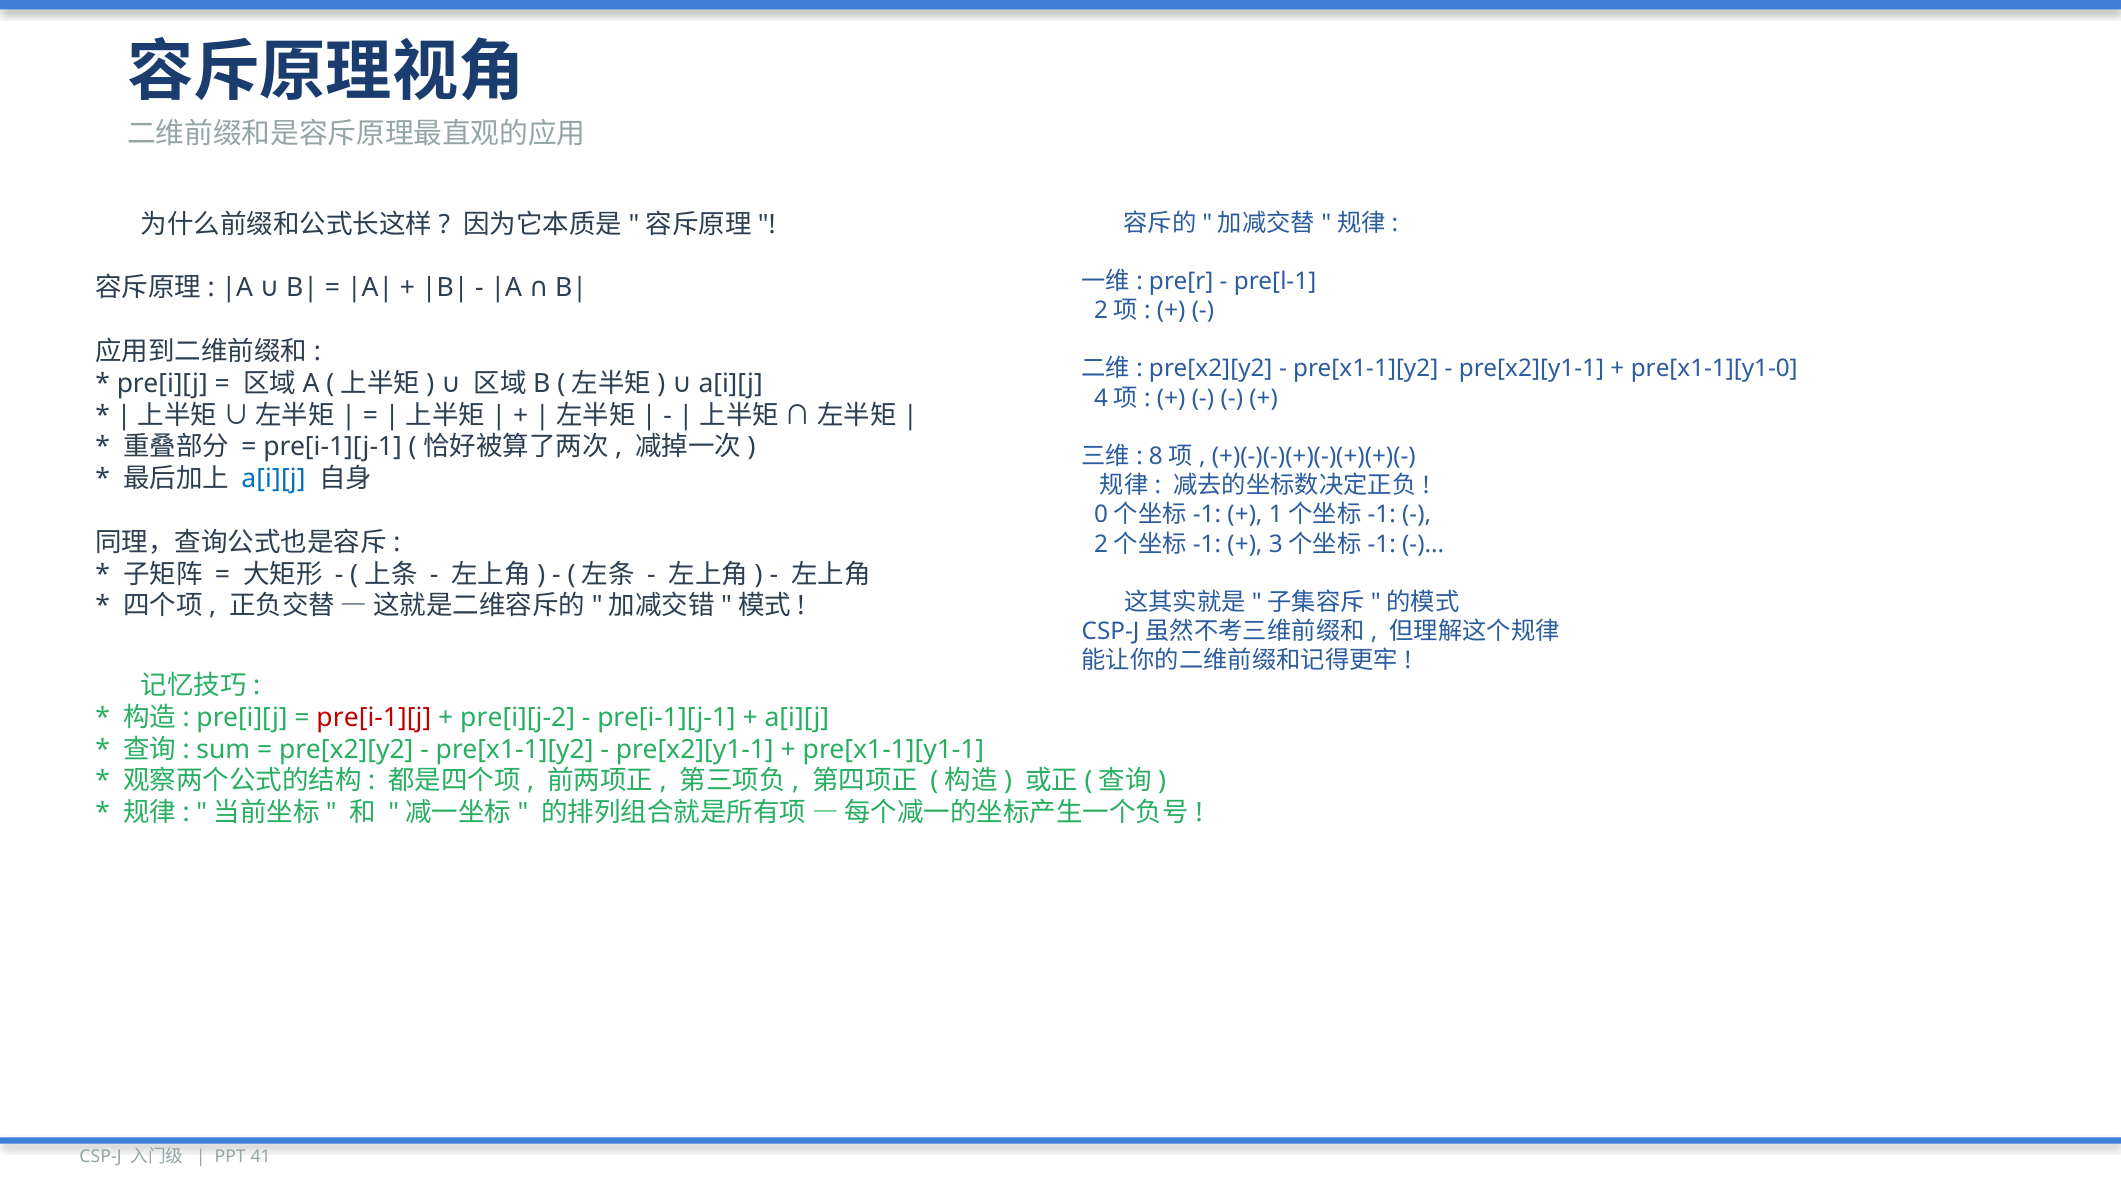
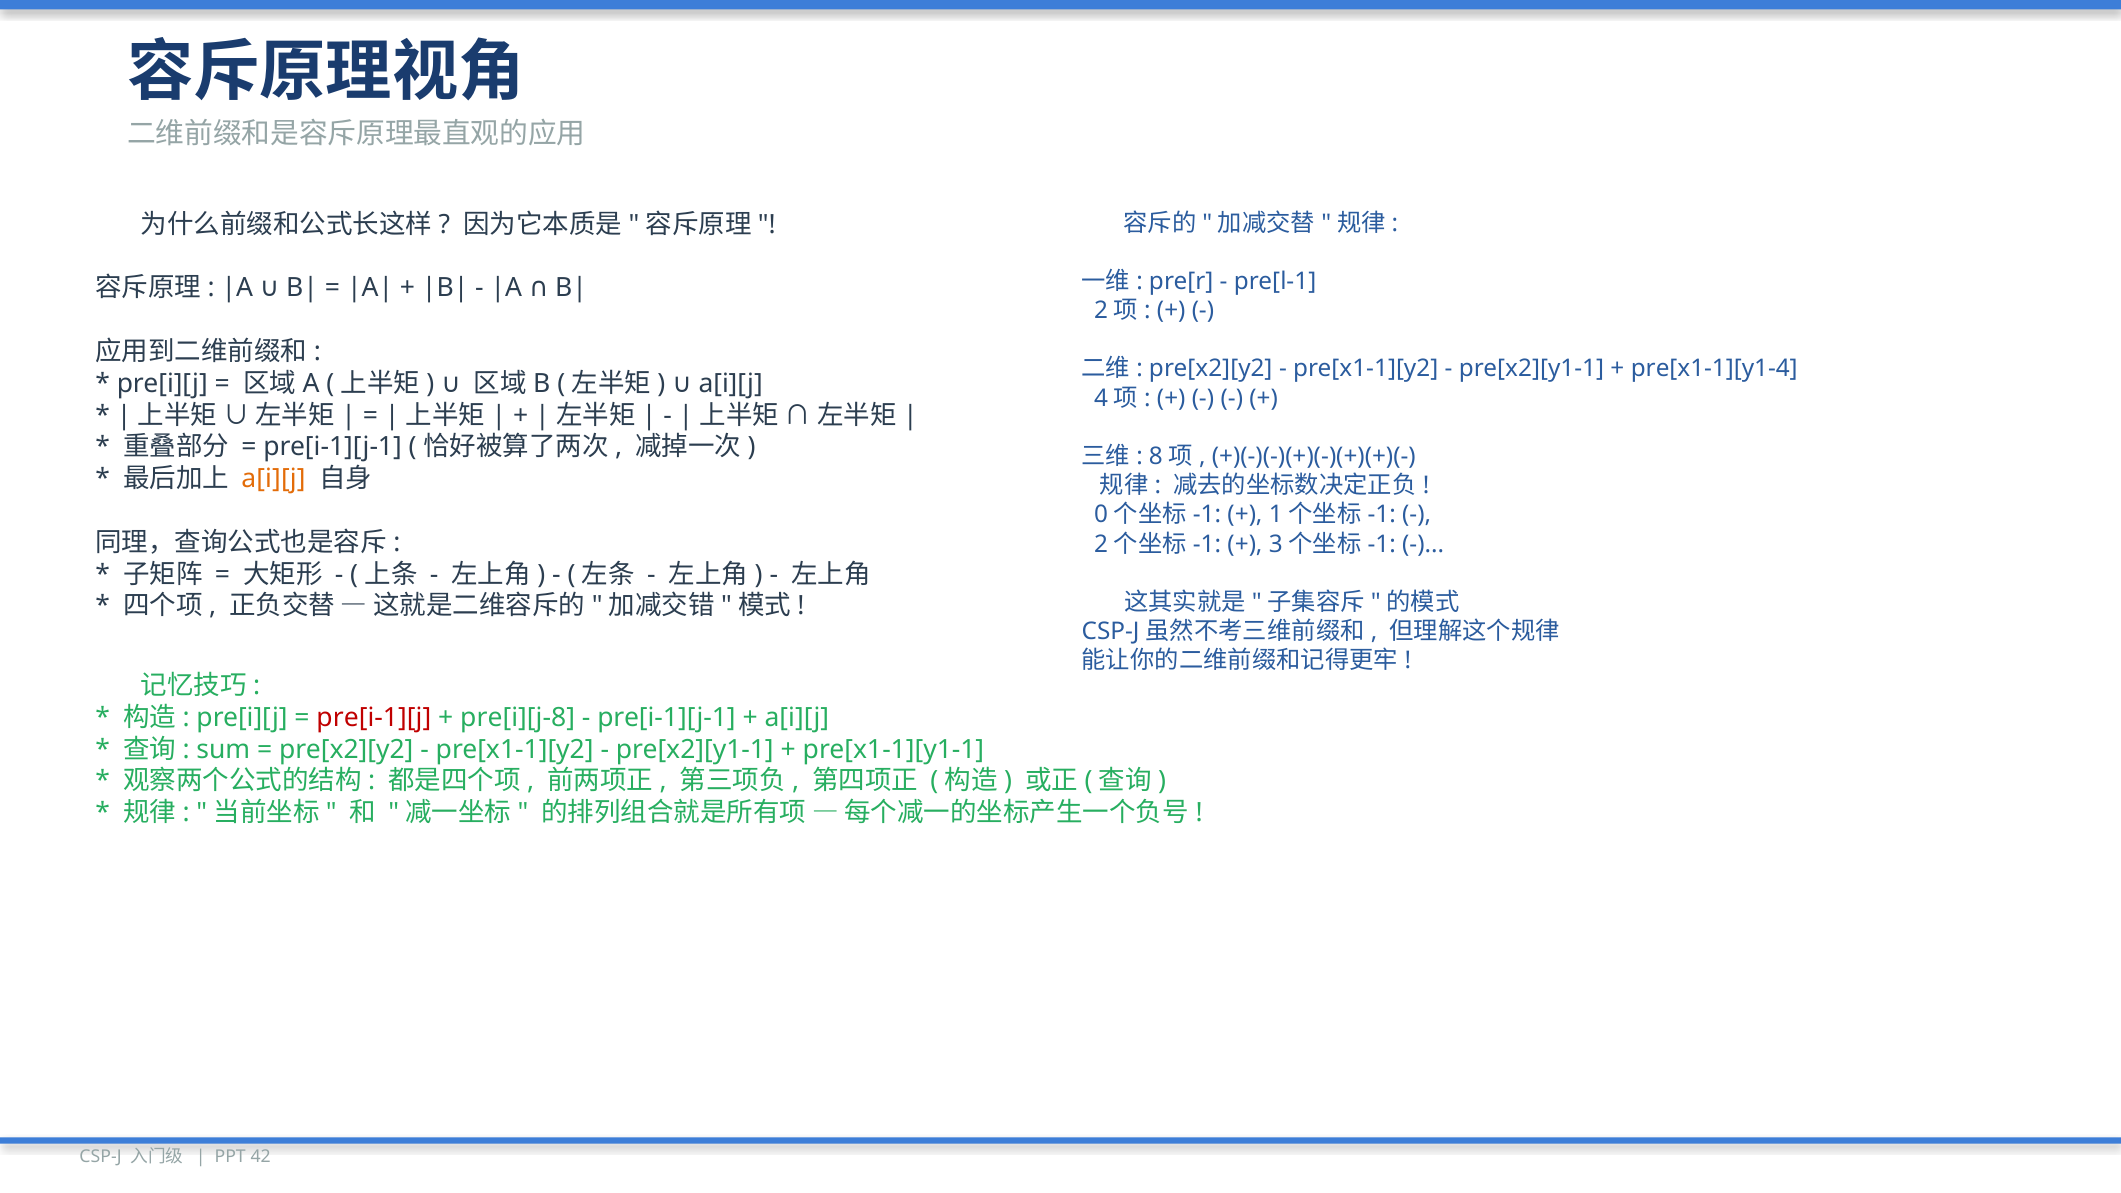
pre[x1-1][y1-0: pre[x1-1][y1-0 -> pre[x1-1][y1-4
a[i][j at (273, 479) colour: blue -> orange
pre[i][j-2: pre[i][j-2 -> pre[i][j-8
41: 41 -> 42
